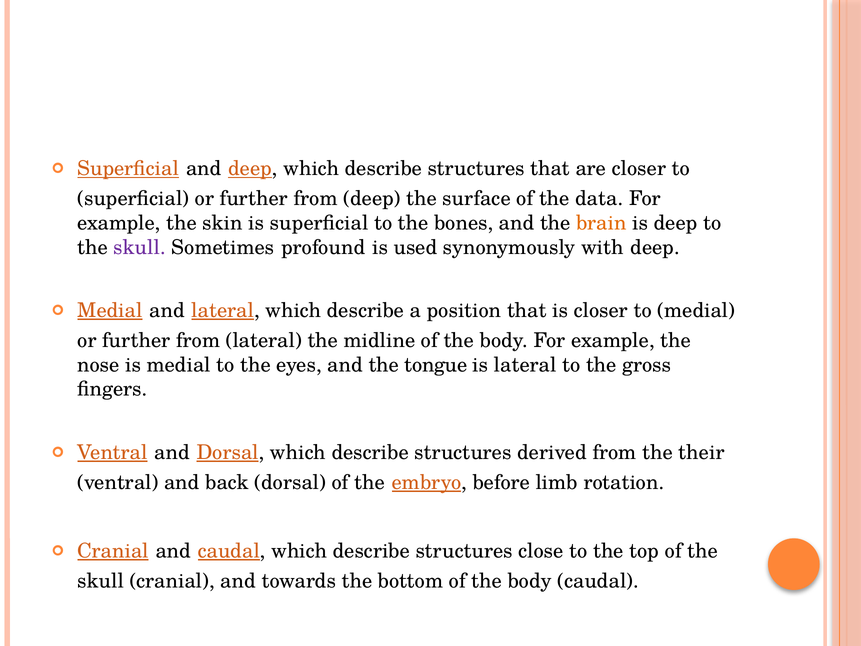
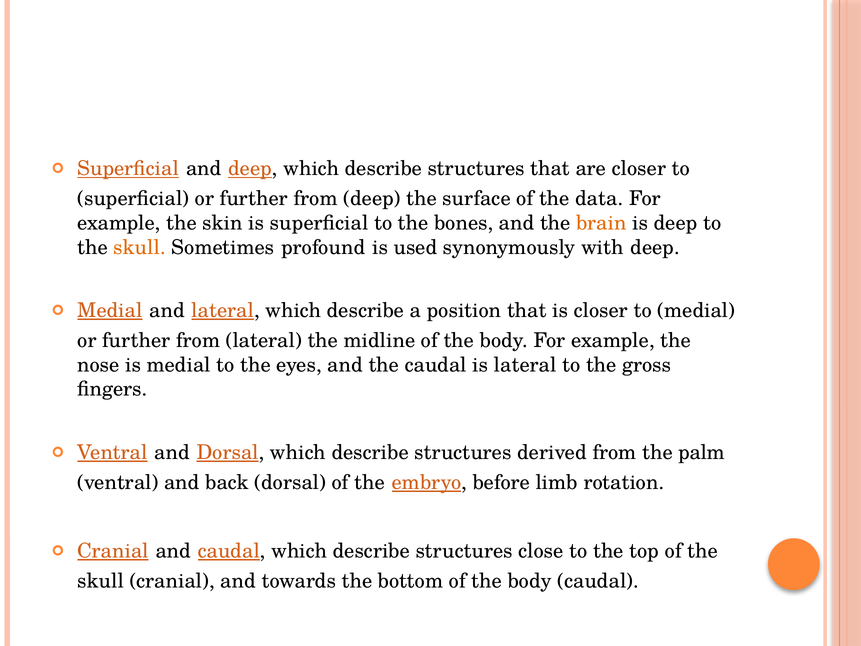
skull at (140, 247) colour: purple -> orange
the tongue: tongue -> caudal
their: their -> palm
